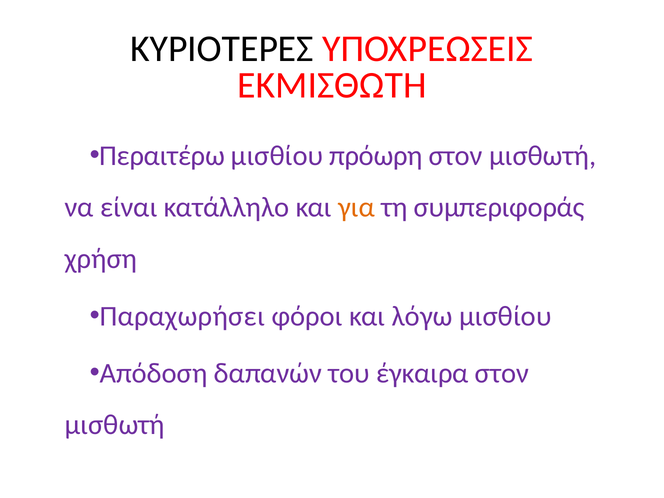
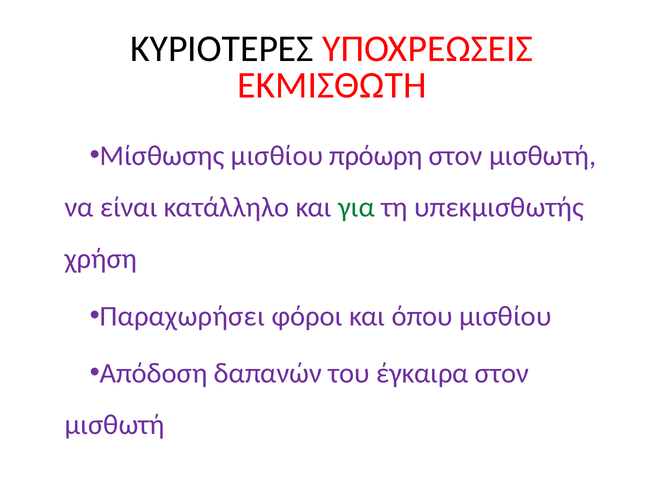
Περαιτέρω: Περαιτέρω -> Μίσθωσης
για colour: orange -> green
συμπεριφοράς: συμπεριφοράς -> υπεκμισθωτής
λόγω: λόγω -> όπου
